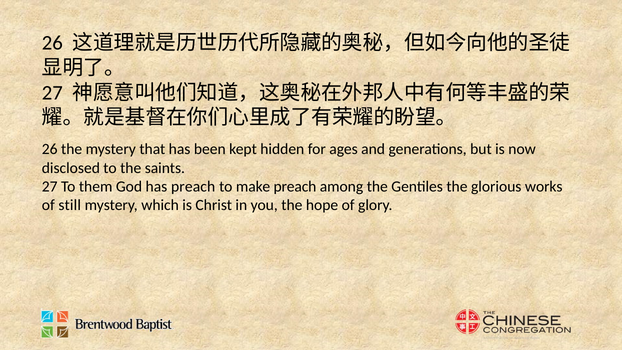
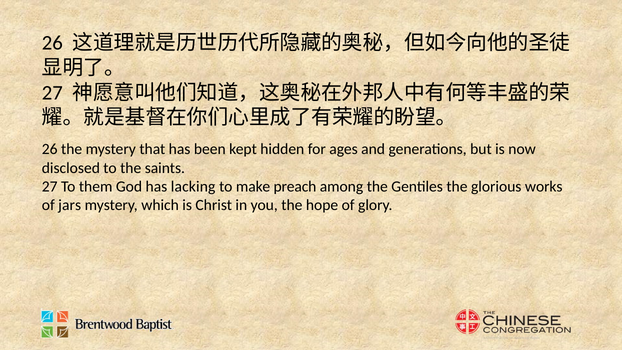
has preach: preach -> lacking
still: still -> jars
